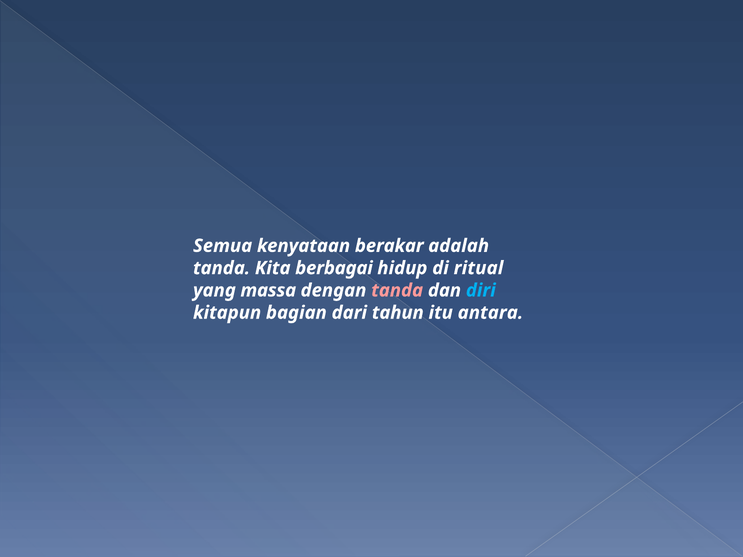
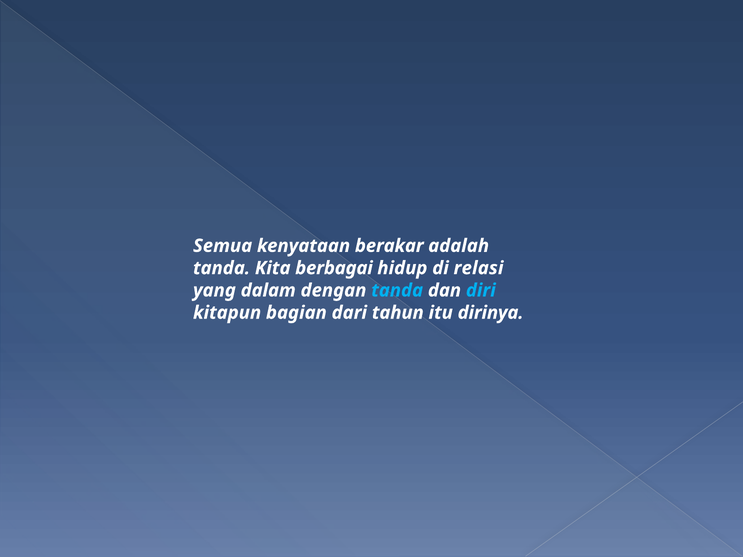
ritual: ritual -> relasi
massa: massa -> dalam
tanda at (397, 291) colour: pink -> light blue
antara: antara -> dirinya
